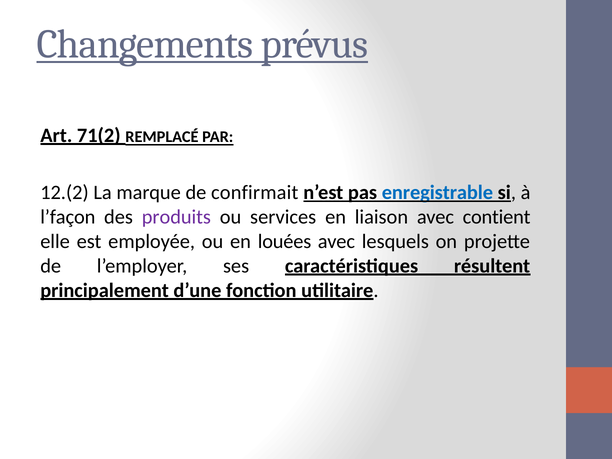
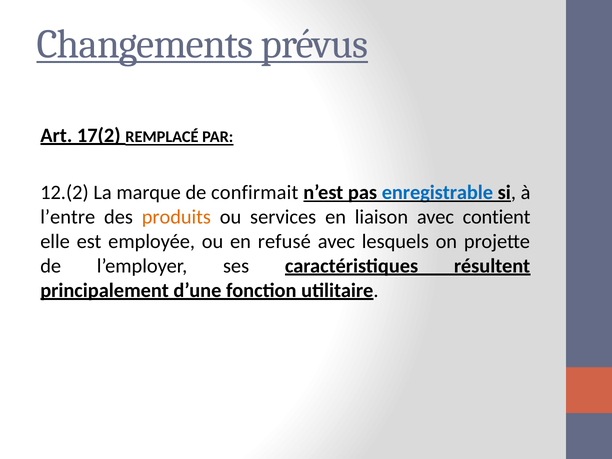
71(2: 71(2 -> 17(2
l’façon: l’façon -> l’entre
produits colour: purple -> orange
louées: louées -> refusé
